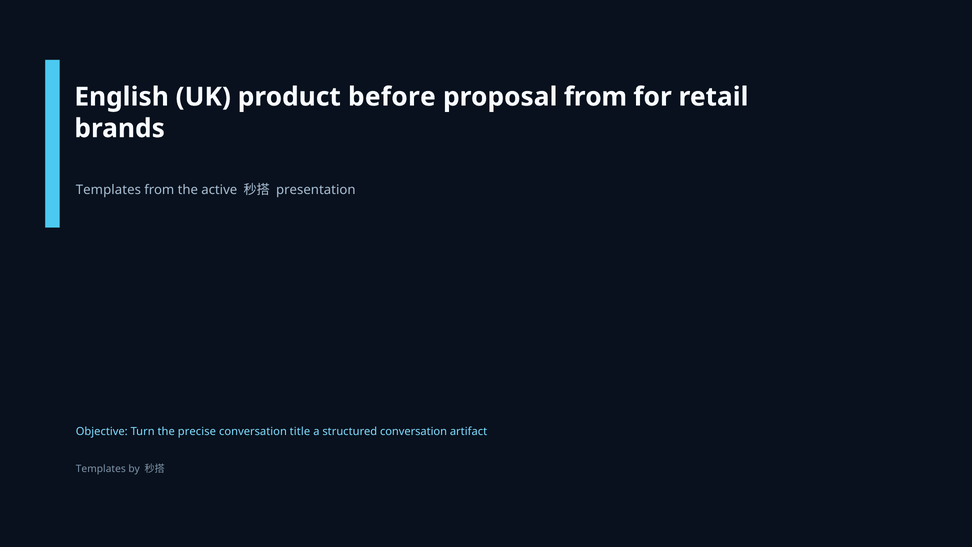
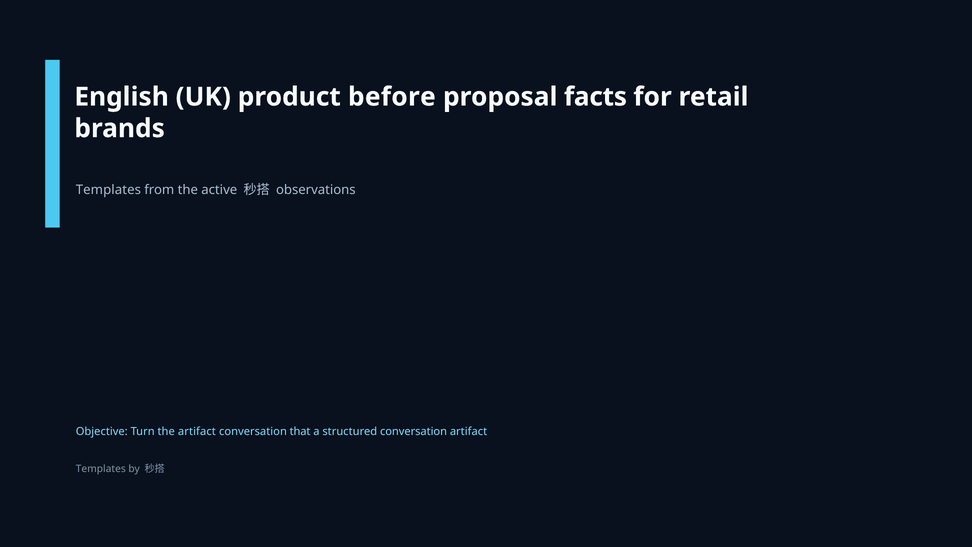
proposal from: from -> facts
presentation: presentation -> observations
the precise: precise -> artifact
title: title -> that
